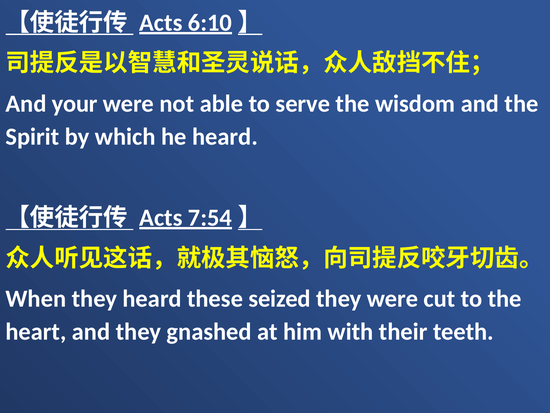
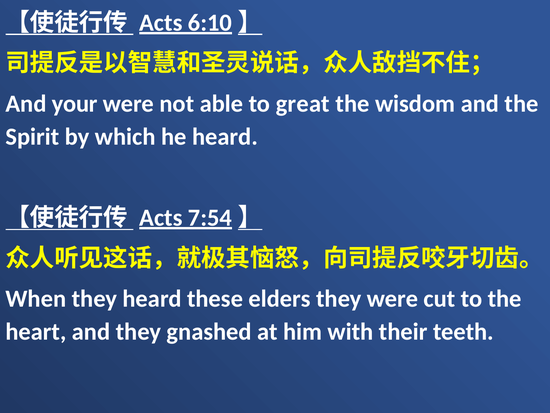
serve: serve -> great
seized: seized -> elders
